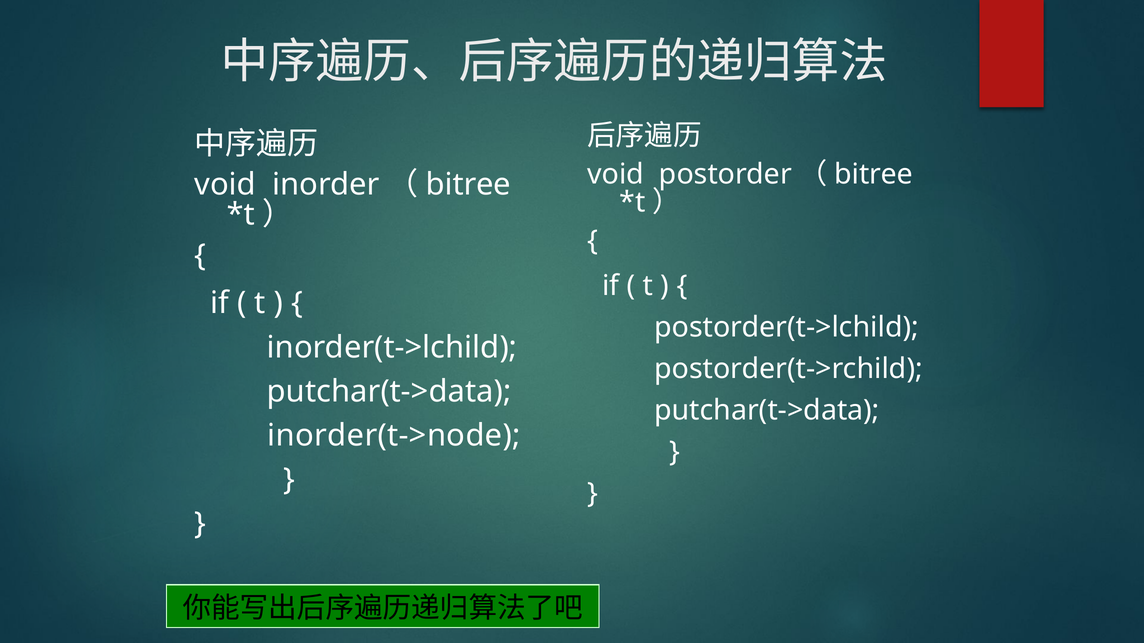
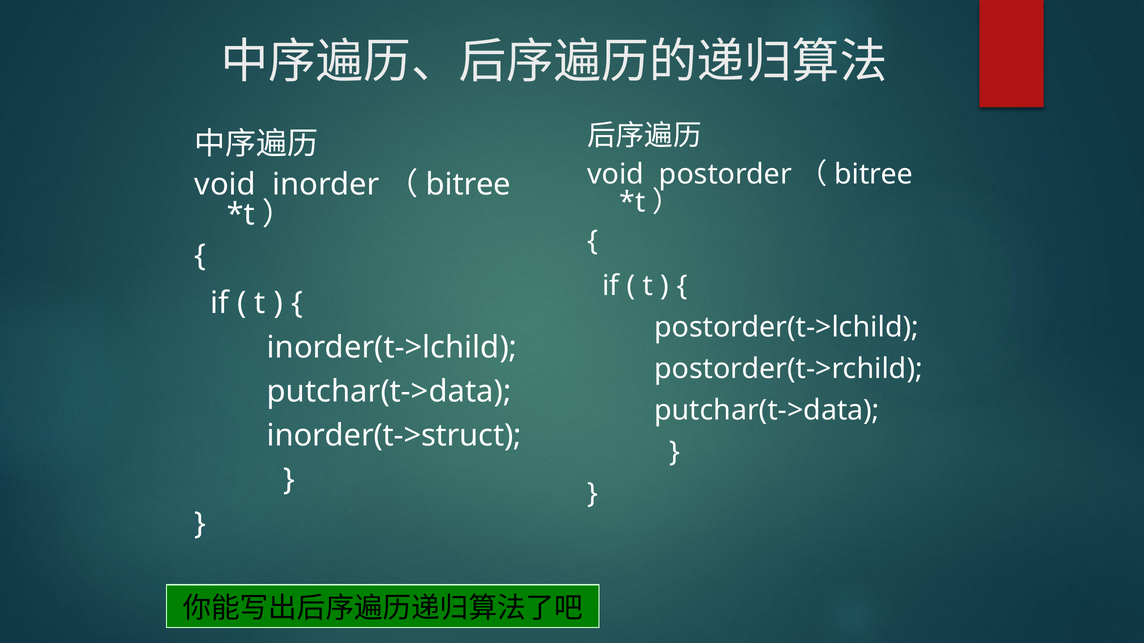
inorder(t->node: inorder(t->node -> inorder(t->struct
